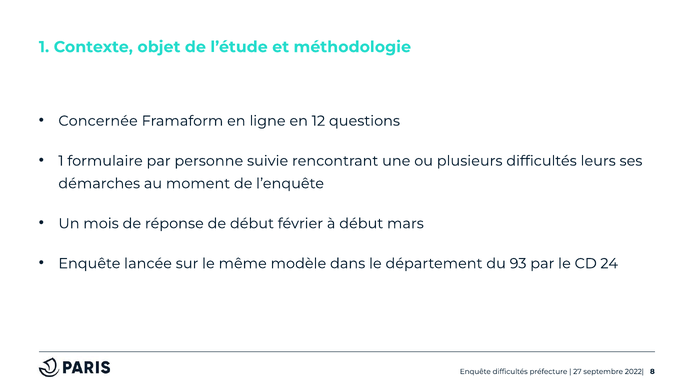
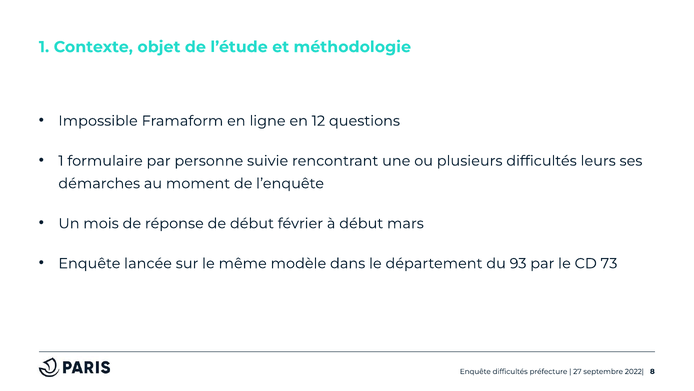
Concernée: Concernée -> Impossible
24: 24 -> 73
